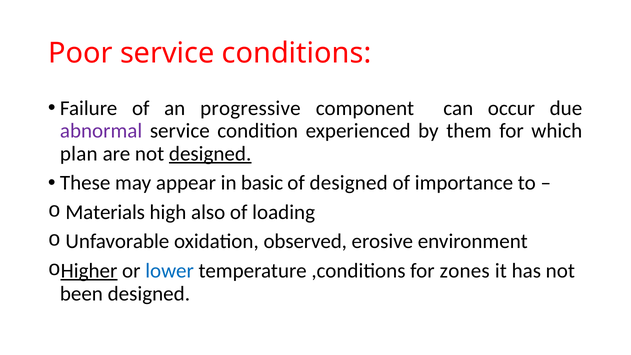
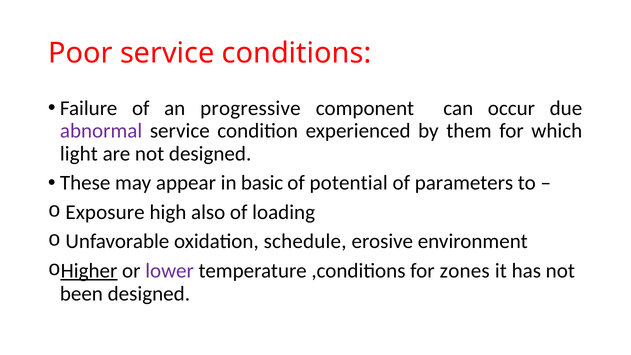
plan: plan -> light
designed at (210, 154) underline: present -> none
of designed: designed -> potential
importance: importance -> parameters
Materials: Materials -> Exposure
observed: observed -> schedule
lower colour: blue -> purple
